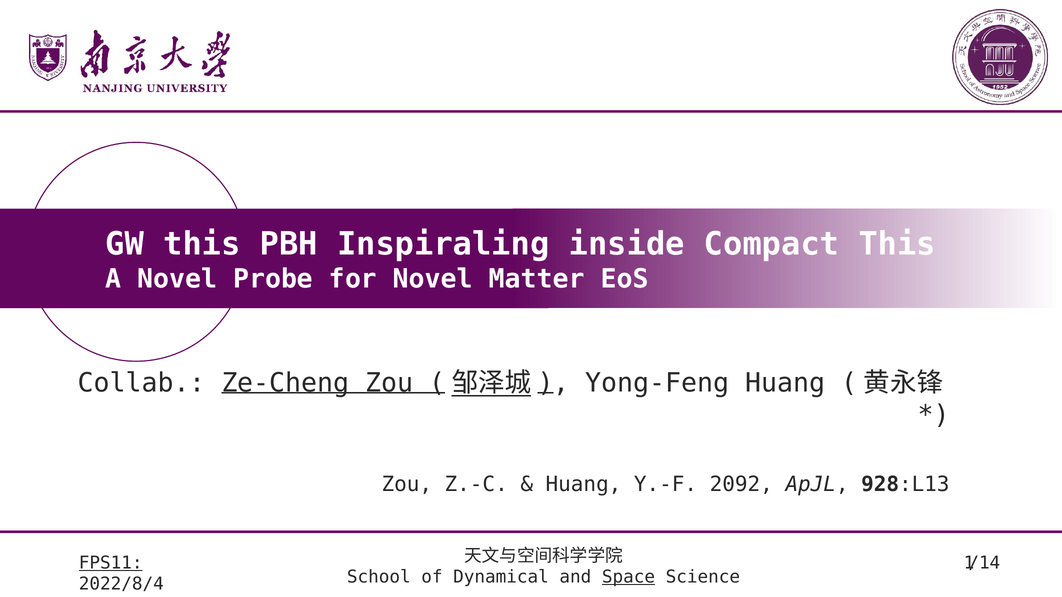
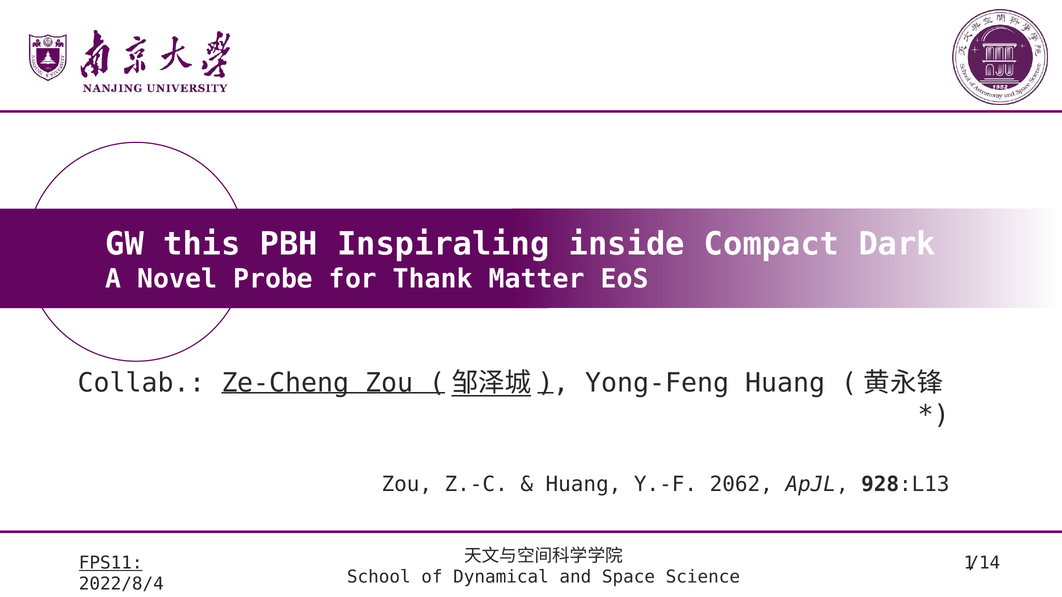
Compact This: This -> Dark
for Novel: Novel -> Thank
2092: 2092 -> 2062
Space underline: present -> none
